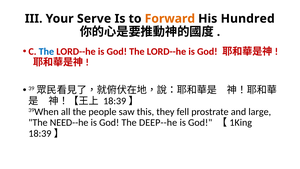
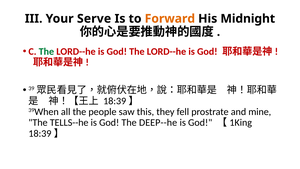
Hundred: Hundred -> Midnight
The at (46, 51) colour: blue -> green
large: large -> mine
NEED--he: NEED--he -> TELLS--he
